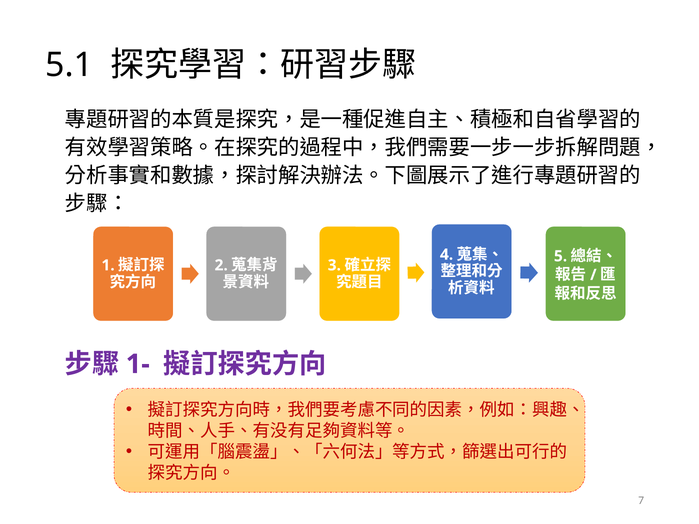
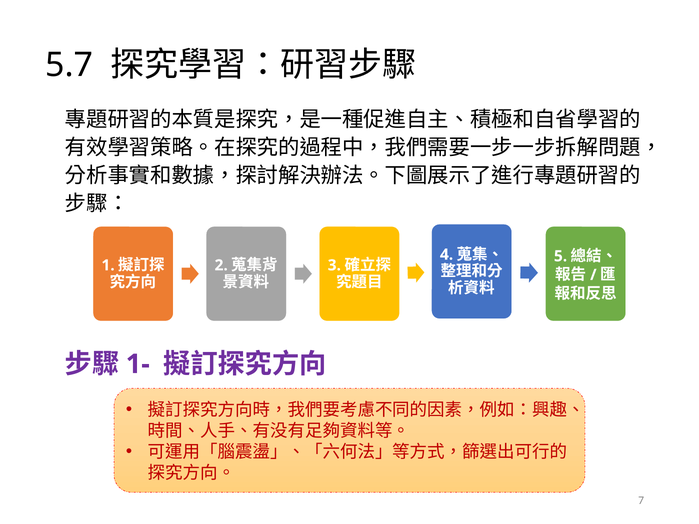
5.1: 5.1 -> 5.7
